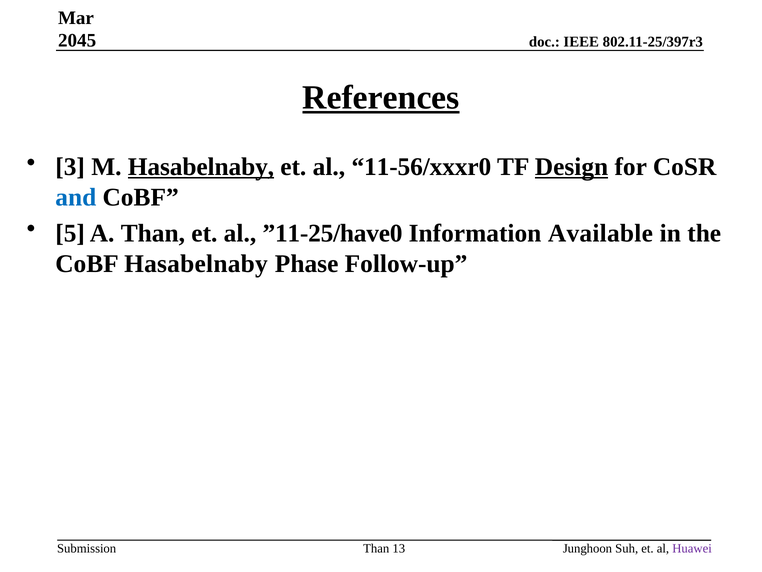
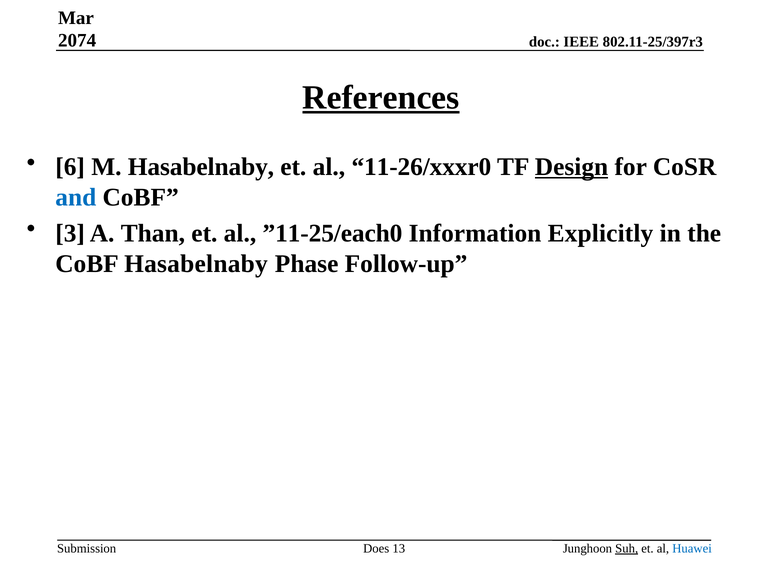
2045: 2045 -> 2074
3: 3 -> 6
Hasabelnaby at (201, 167) underline: present -> none
11-56/xxxr0: 11-56/xxxr0 -> 11-26/xxxr0
5: 5 -> 3
”11-25/have0: ”11-25/have0 -> ”11-25/each0
Available: Available -> Explicitly
Than at (376, 548): Than -> Does
Suh underline: none -> present
Huawei colour: purple -> blue
